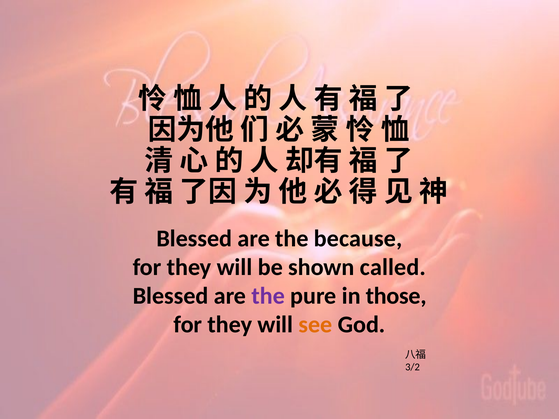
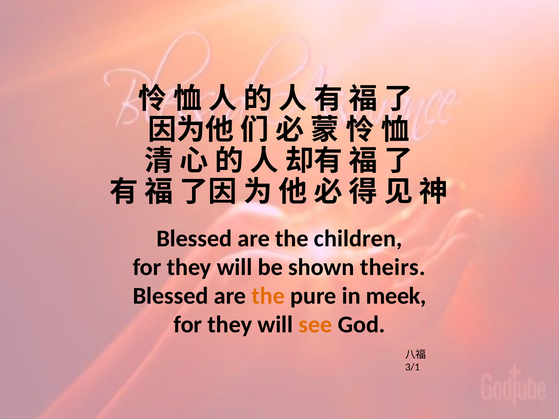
because: because -> children
called: called -> theirs
the at (268, 296) colour: purple -> orange
those: those -> meek
3/2: 3/2 -> 3/1
